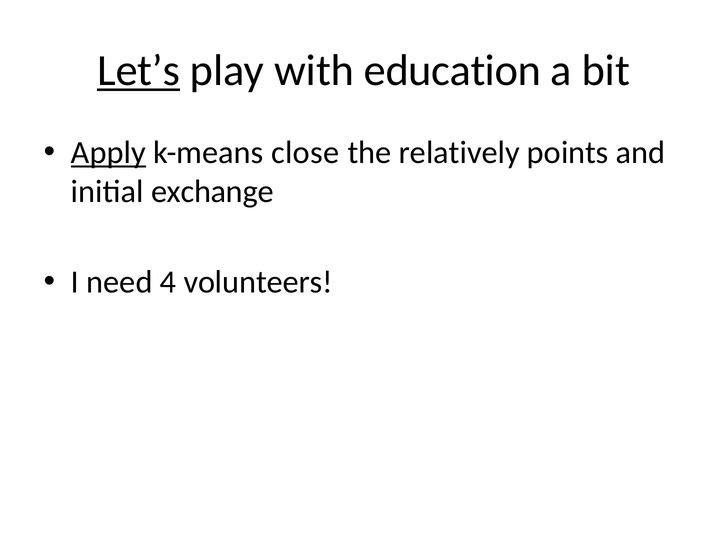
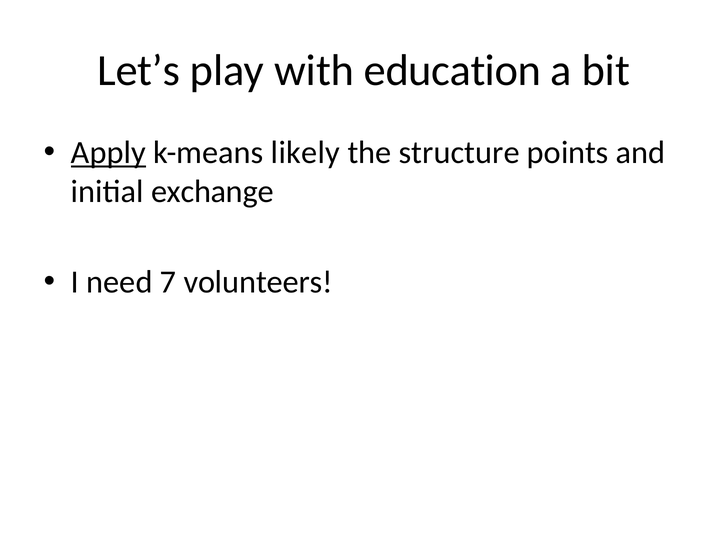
Let’s underline: present -> none
close: close -> likely
relatively: relatively -> structure
4: 4 -> 7
